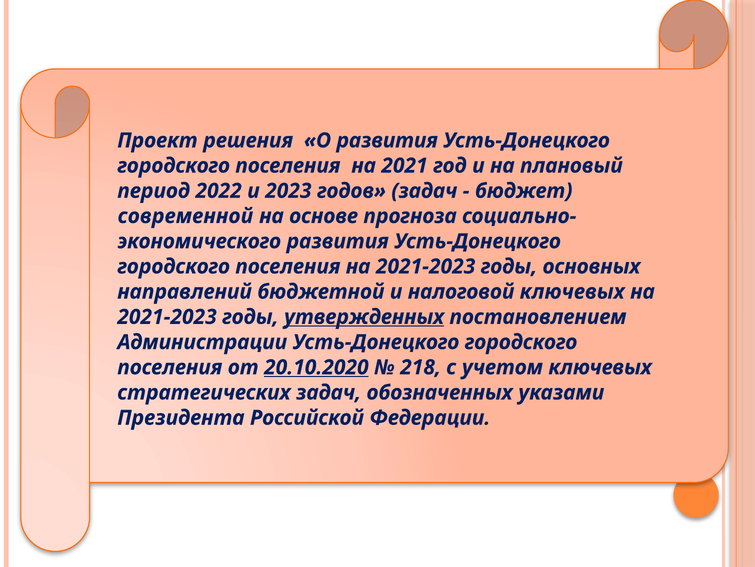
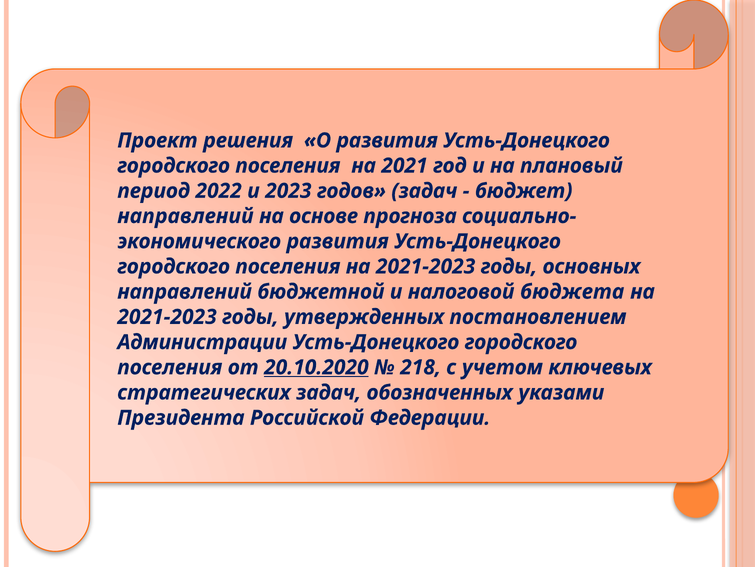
современной at (185, 216): современной -> направлений
налоговой ключевых: ключевых -> бюджета
утвержденных underline: present -> none
